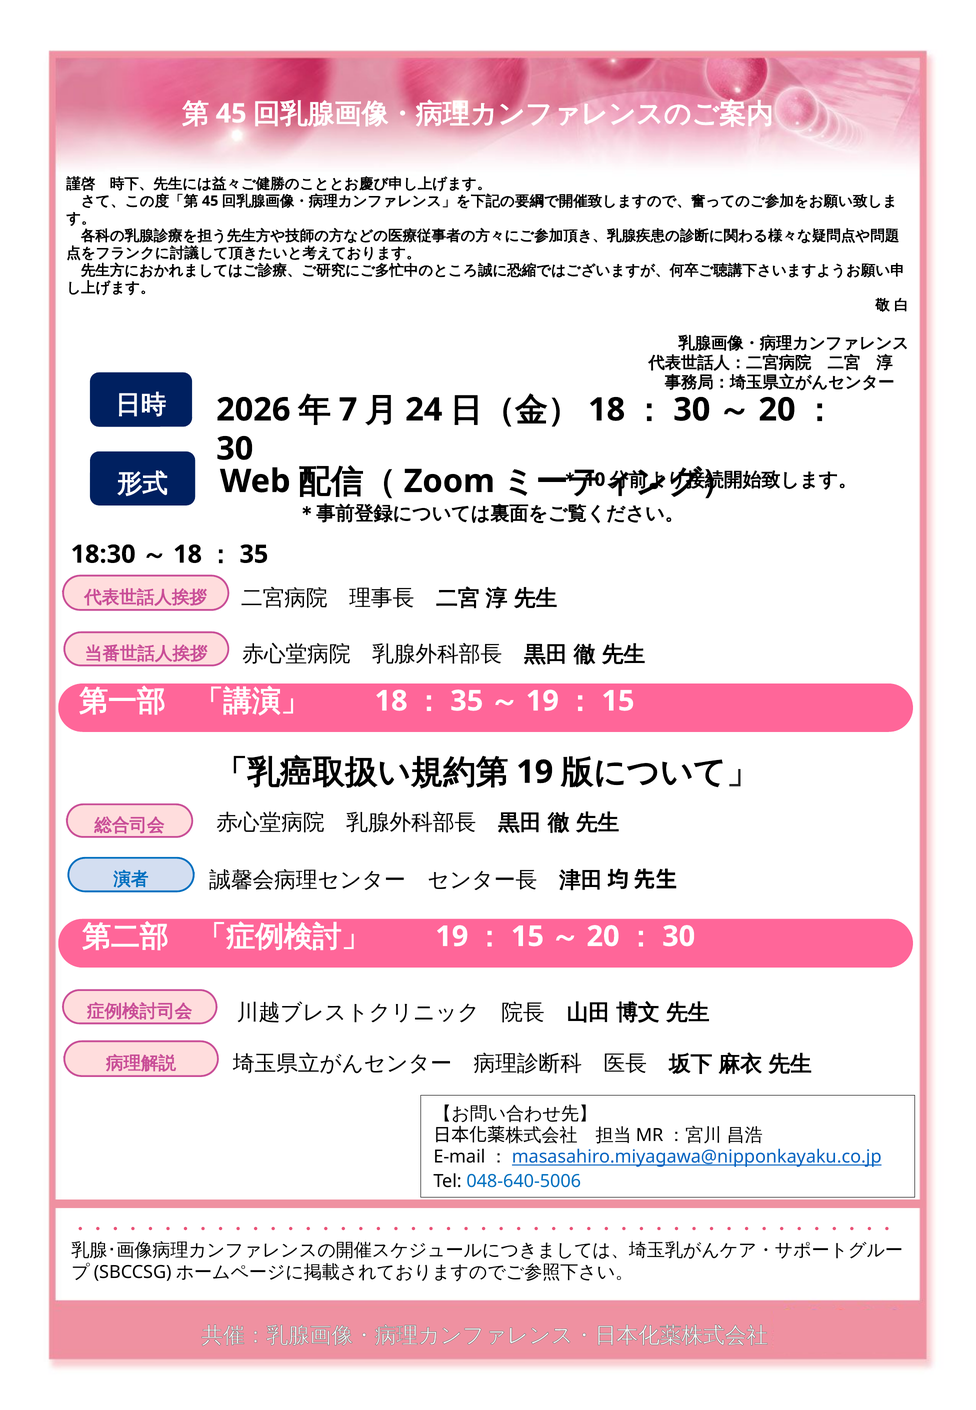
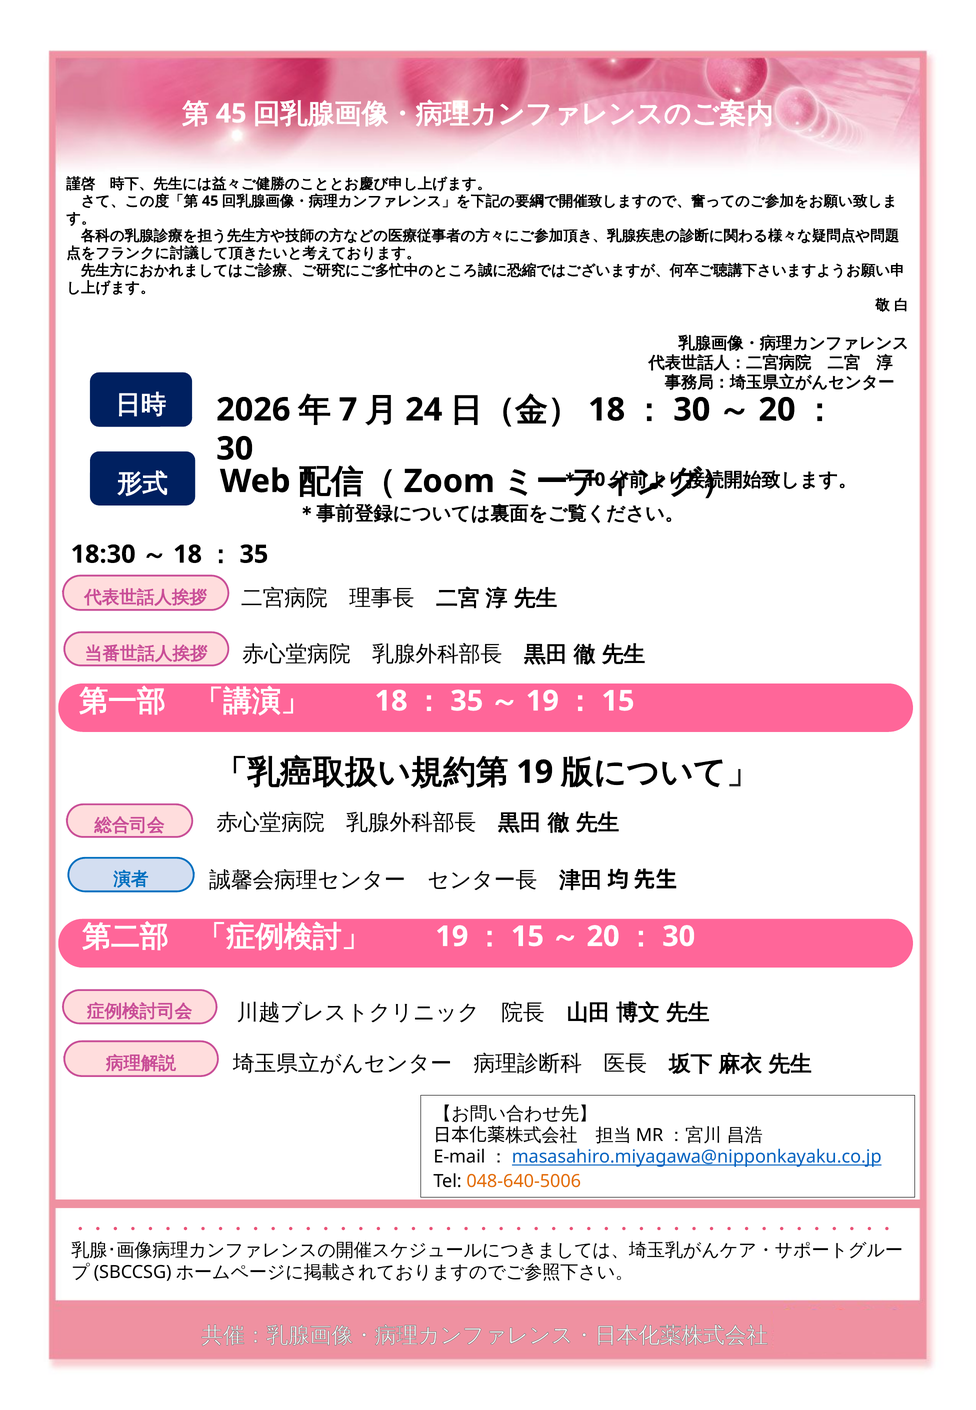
048-640-5006 colour: blue -> orange
